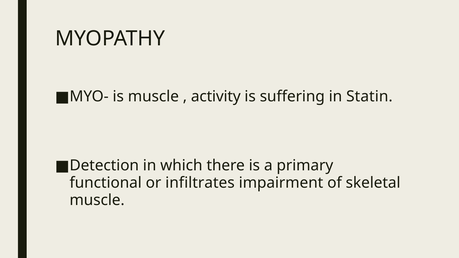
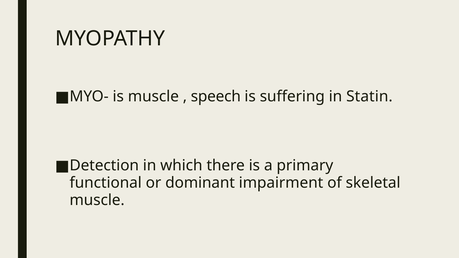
activity: activity -> speech
infiltrates: infiltrates -> dominant
